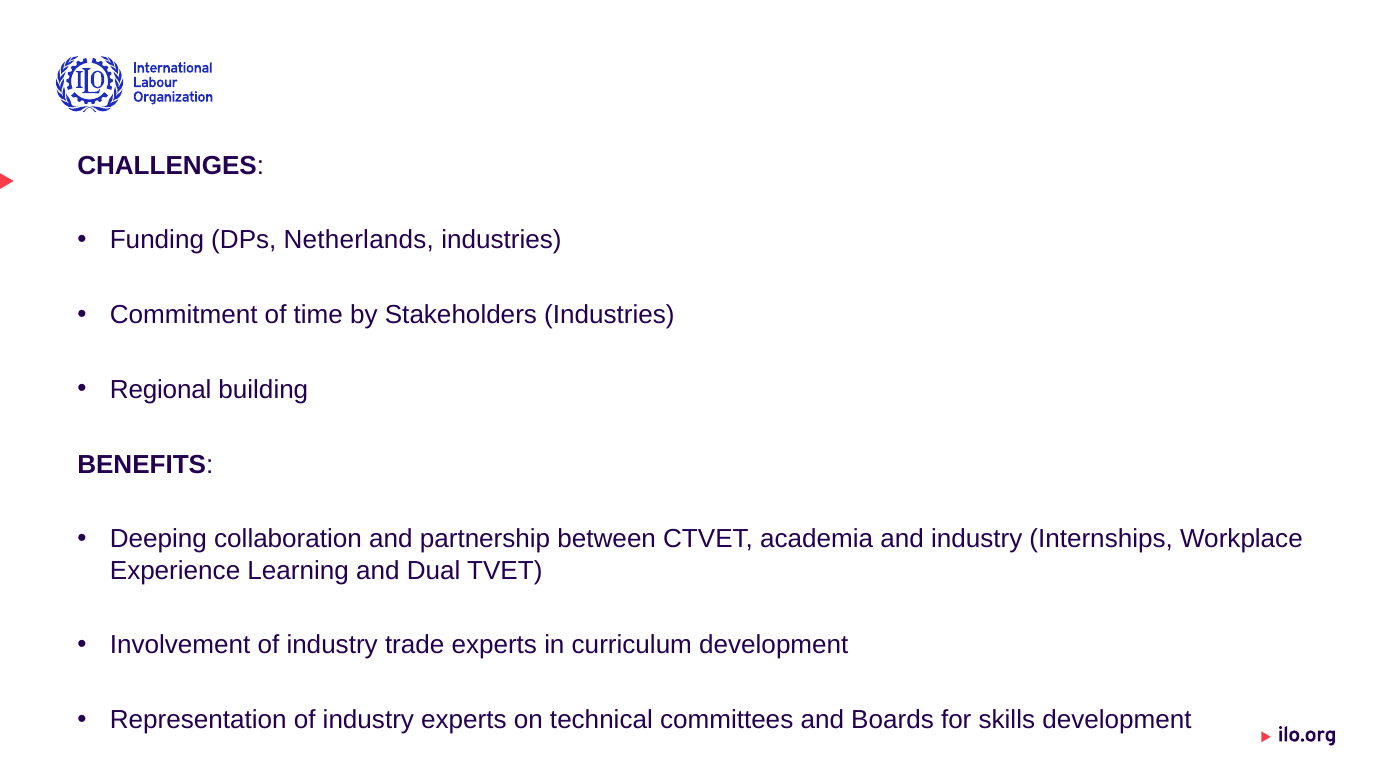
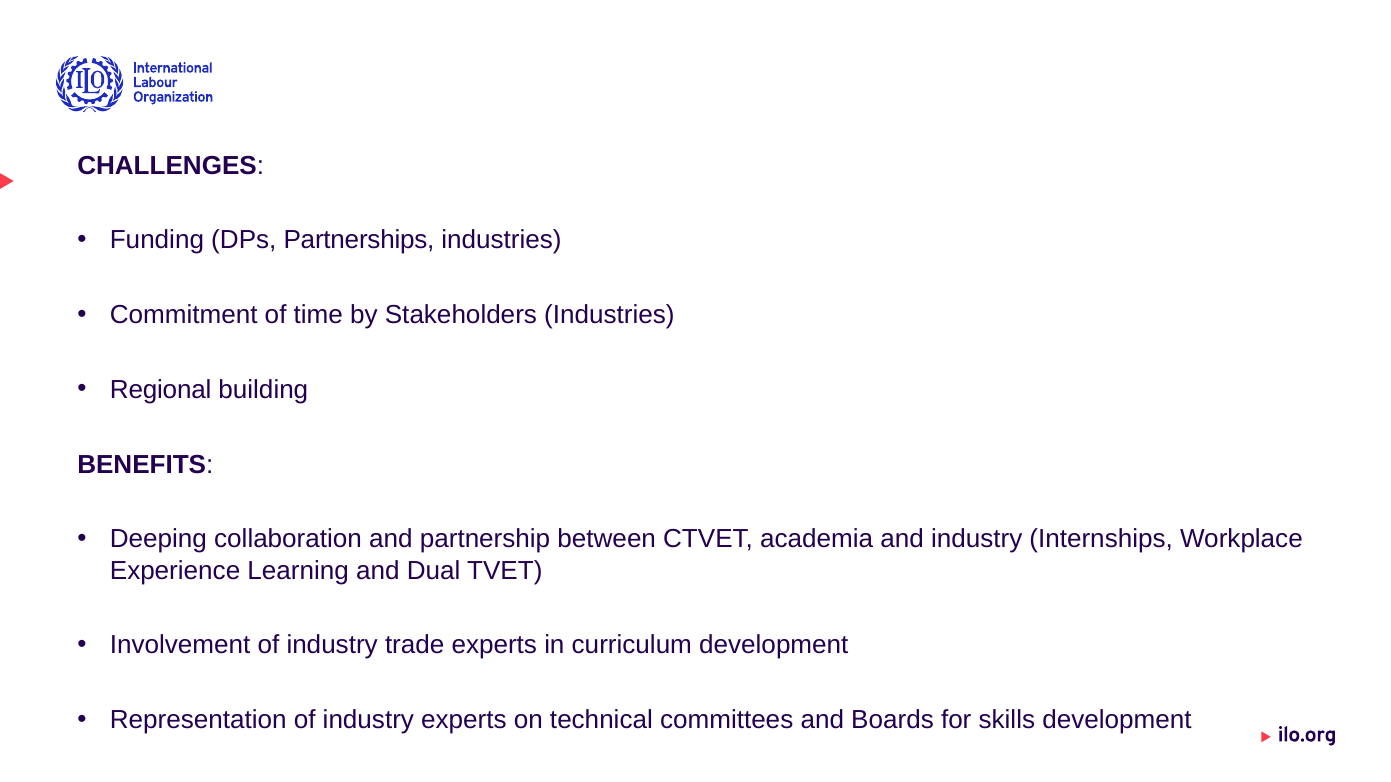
Netherlands: Netherlands -> Partnerships
